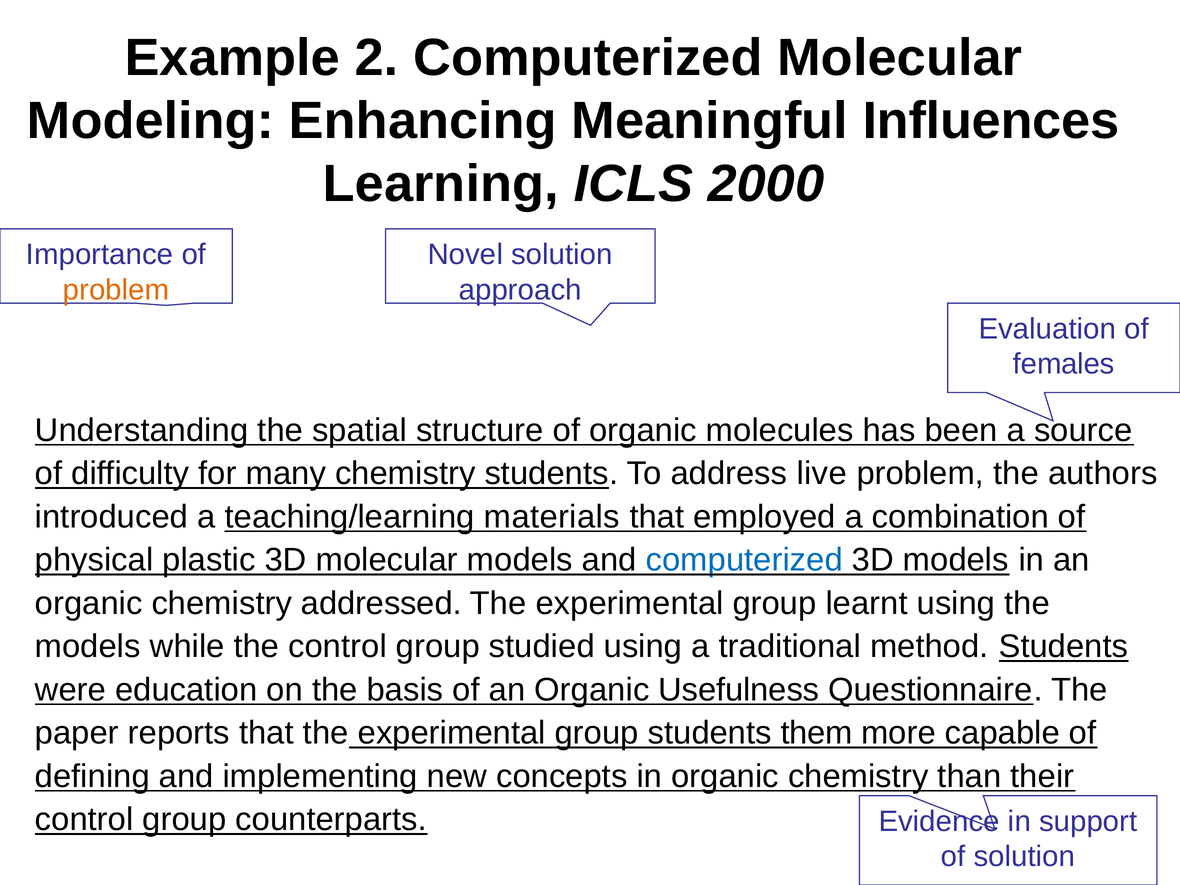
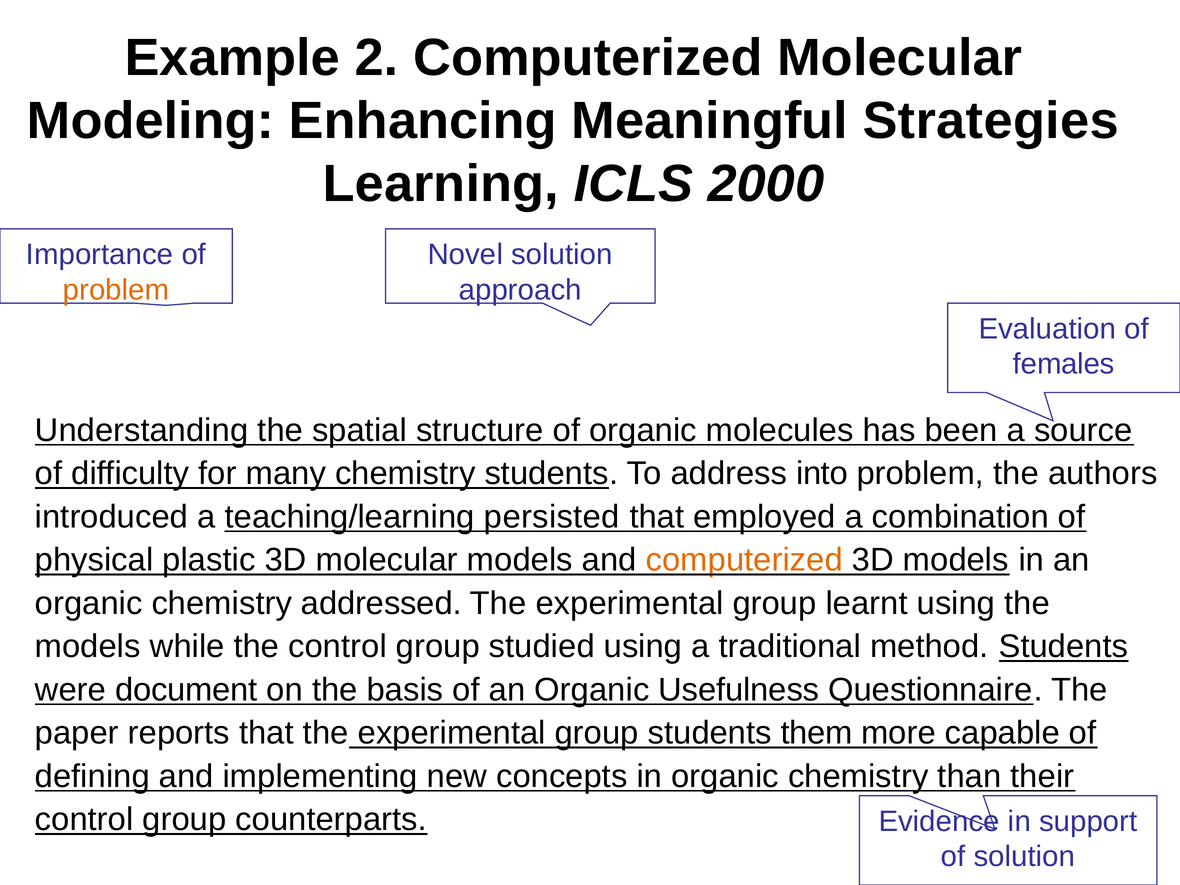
Influences: Influences -> Strategies
live: live -> into
materials: materials -> persisted
computerized at (744, 560) colour: blue -> orange
education: education -> document
